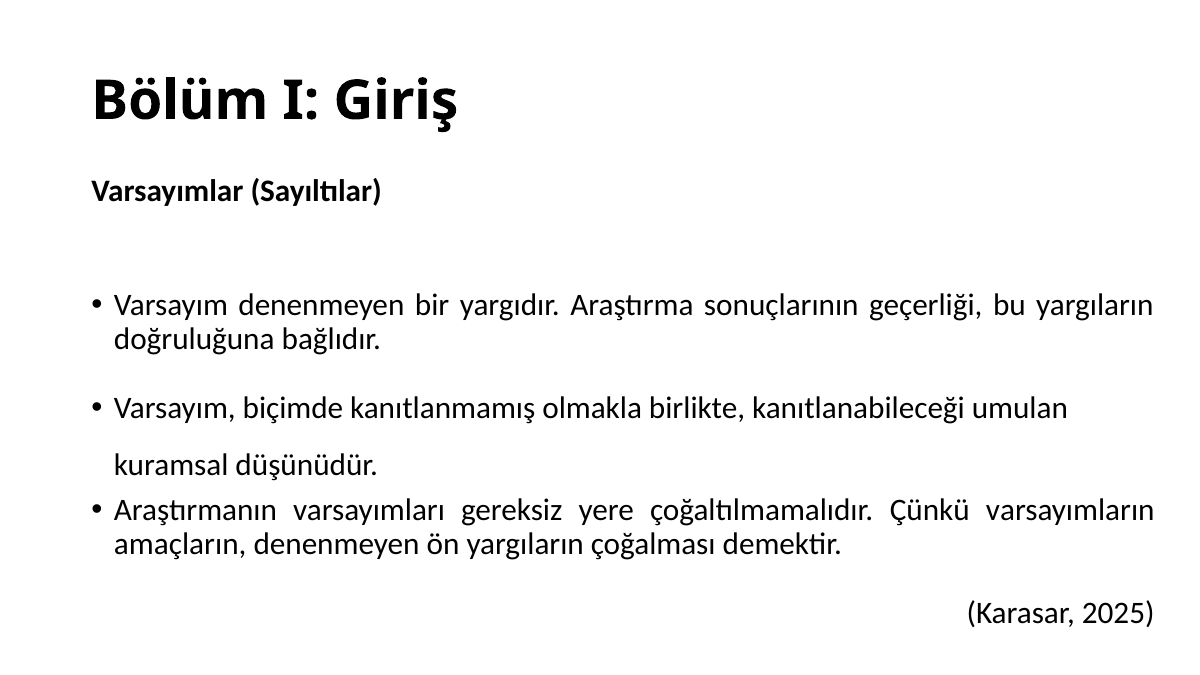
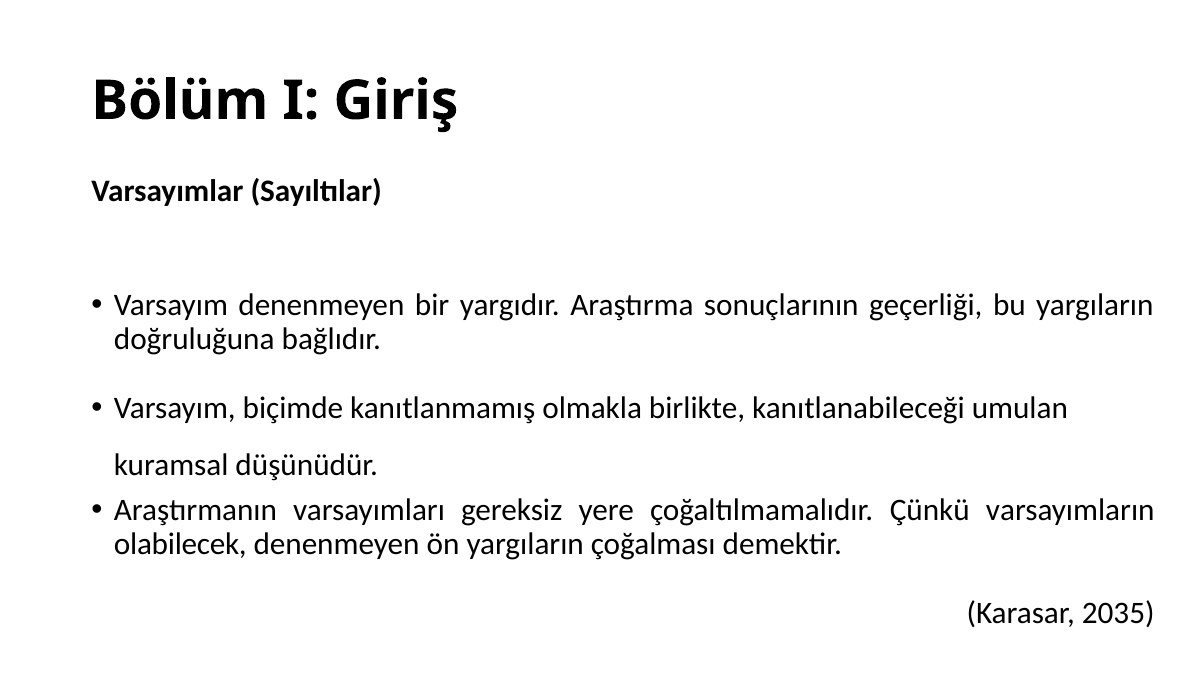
amaçların: amaçların -> olabilecek
2025: 2025 -> 2035
